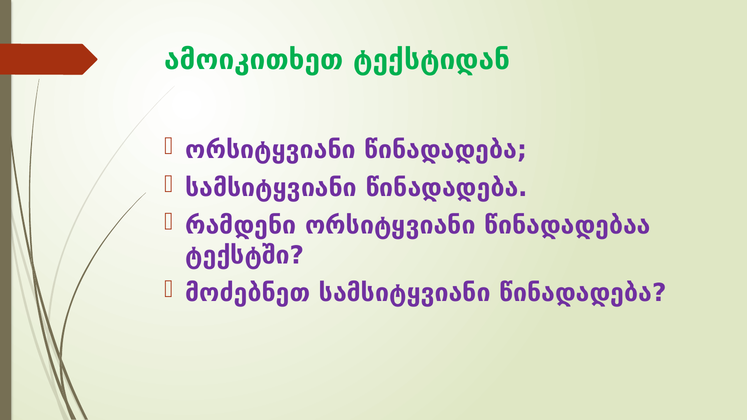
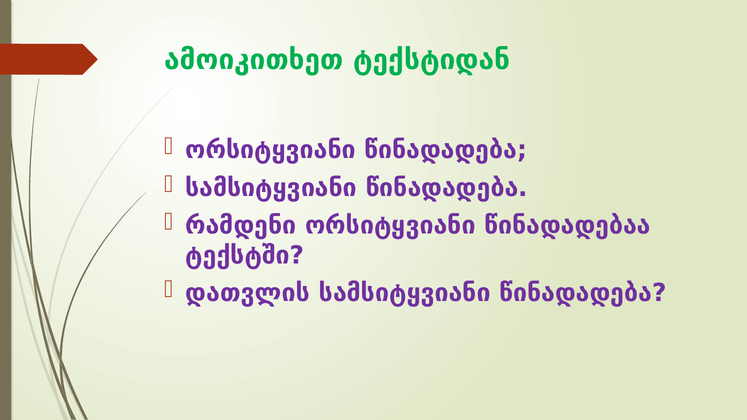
მოძებნეთ: მოძებნეთ -> დათვლის
